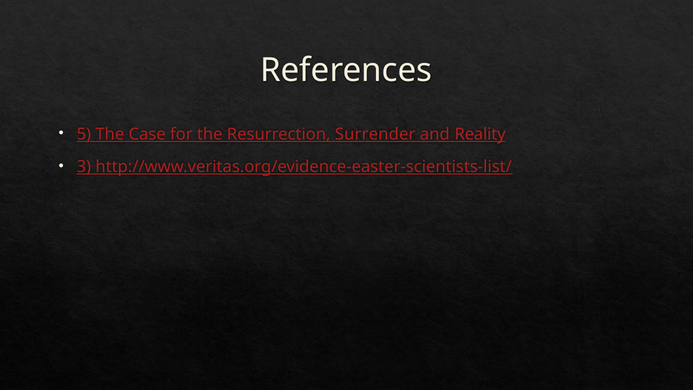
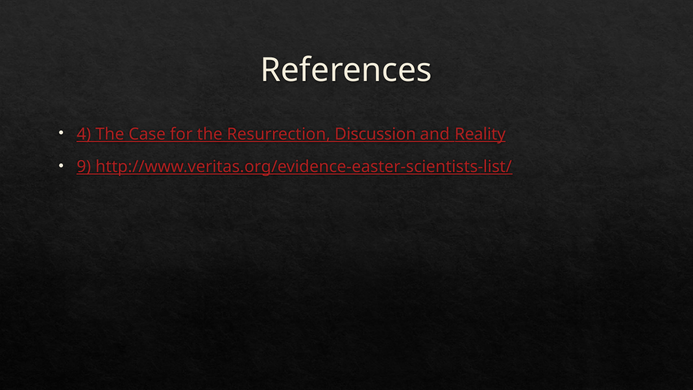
5: 5 -> 4
Surrender: Surrender -> Discussion
3: 3 -> 9
